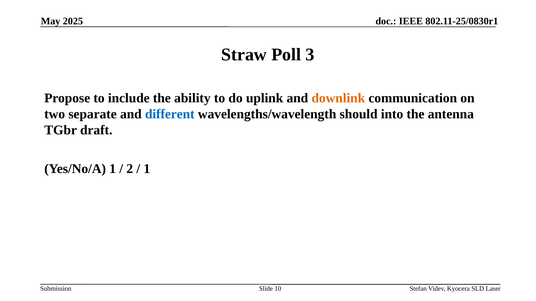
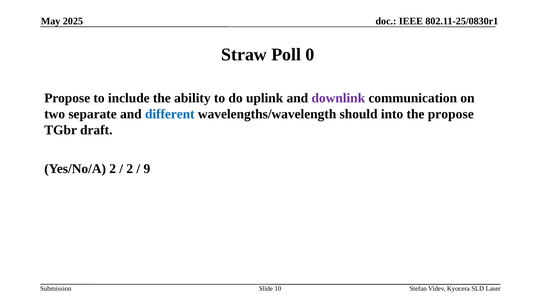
3: 3 -> 0
downlink colour: orange -> purple
the antenna: antenna -> propose
Yes/No/A 1: 1 -> 2
1 at (147, 169): 1 -> 9
